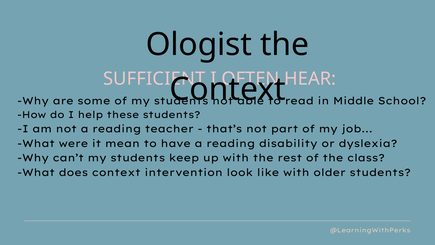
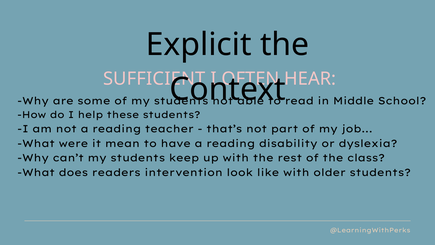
Ologist: Ologist -> Explicit
does context: context -> readers
